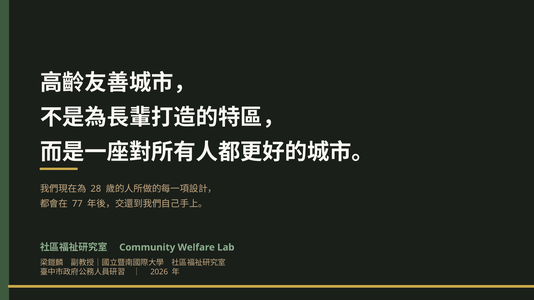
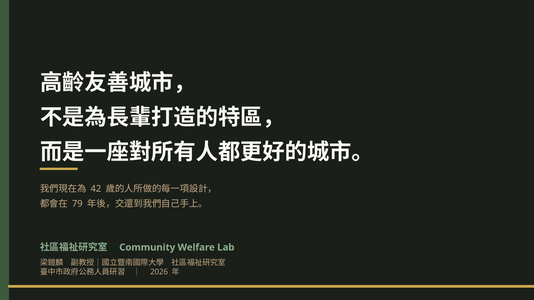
28: 28 -> 42
77: 77 -> 79
